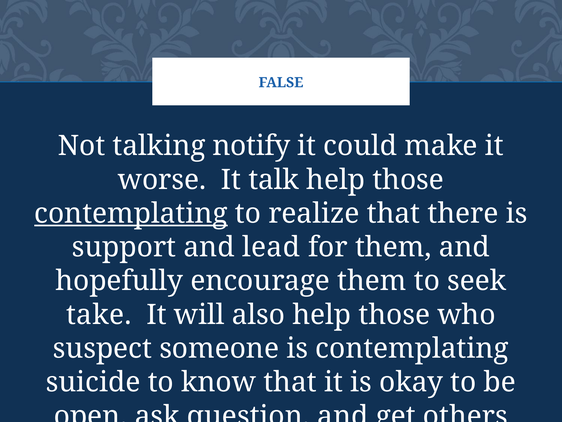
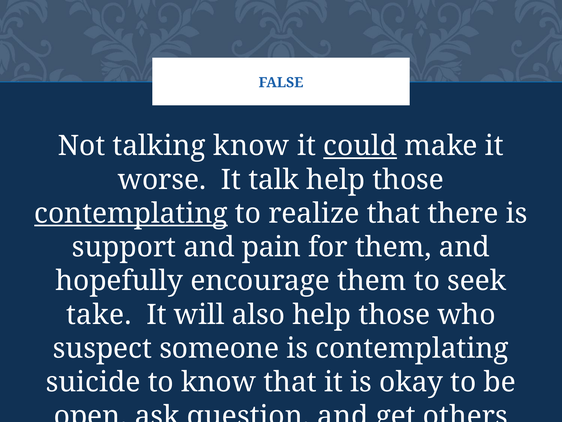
talking notify: notify -> know
could underline: none -> present
lead: lead -> pain
